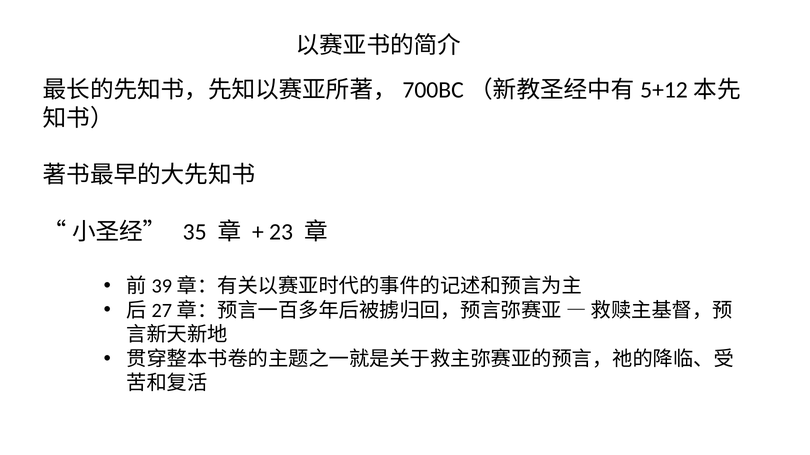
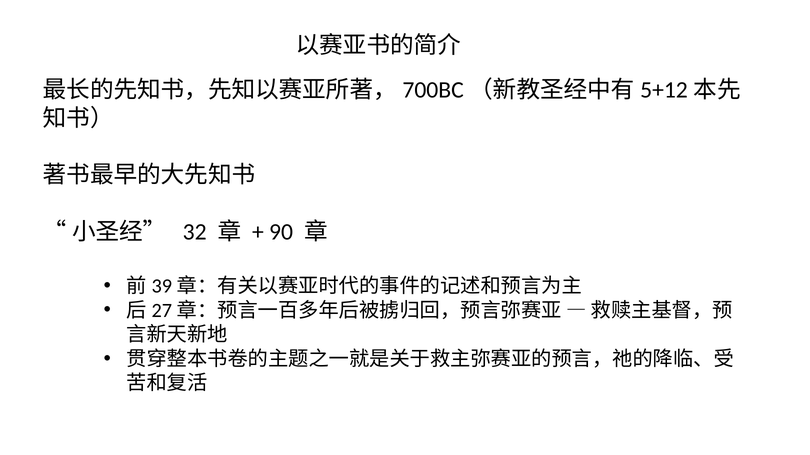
35: 35 -> 32
23: 23 -> 90
